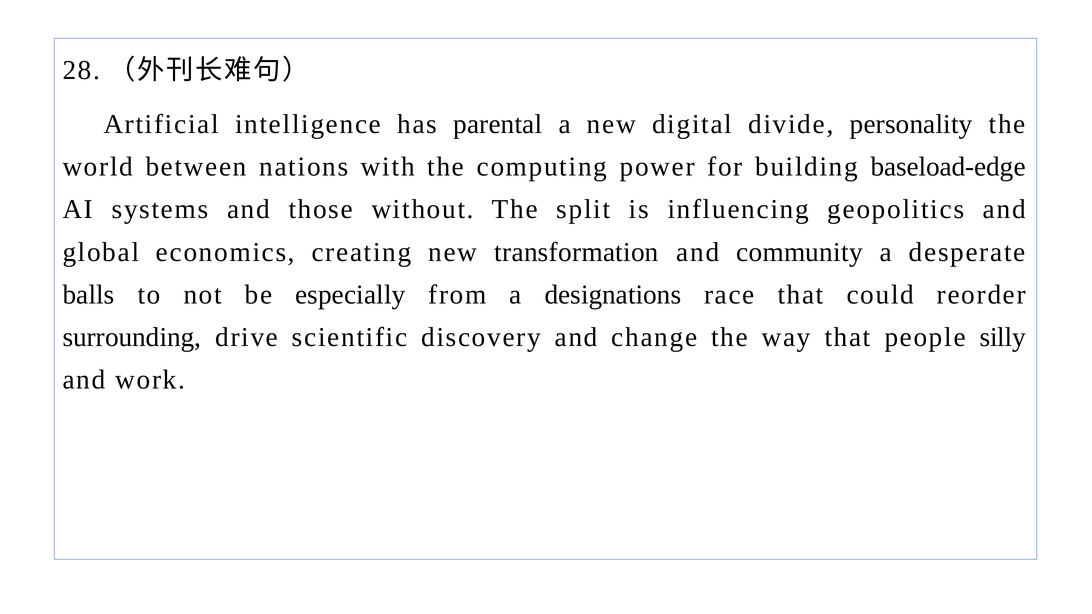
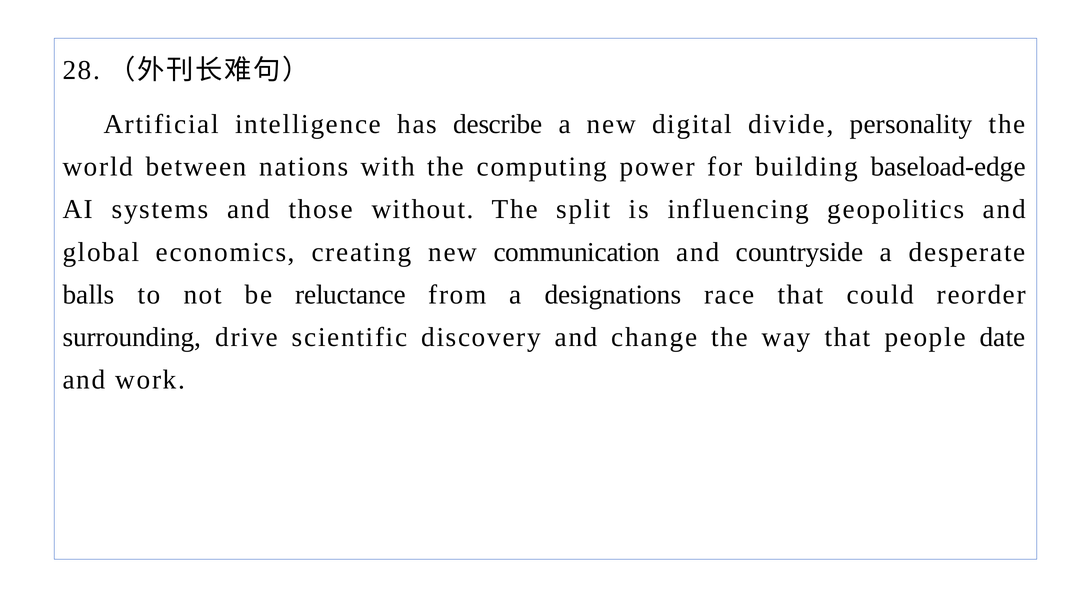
parental: parental -> describe
transformation: transformation -> communication
community: community -> countryside
especially: especially -> reluctance
silly: silly -> date
